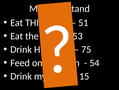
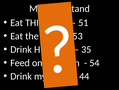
75: 75 -> 35
15: 15 -> 44
